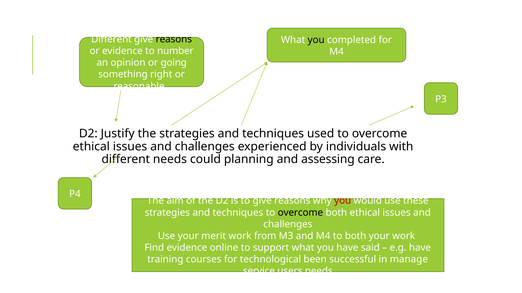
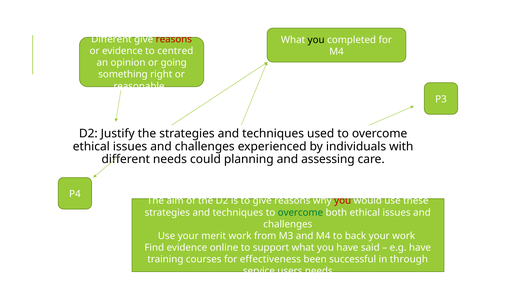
reasons at (174, 39) colour: black -> red
number: number -> centred
overcome at (300, 213) colour: black -> green
to both: both -> back
technological: technological -> effectiveness
manage: manage -> through
